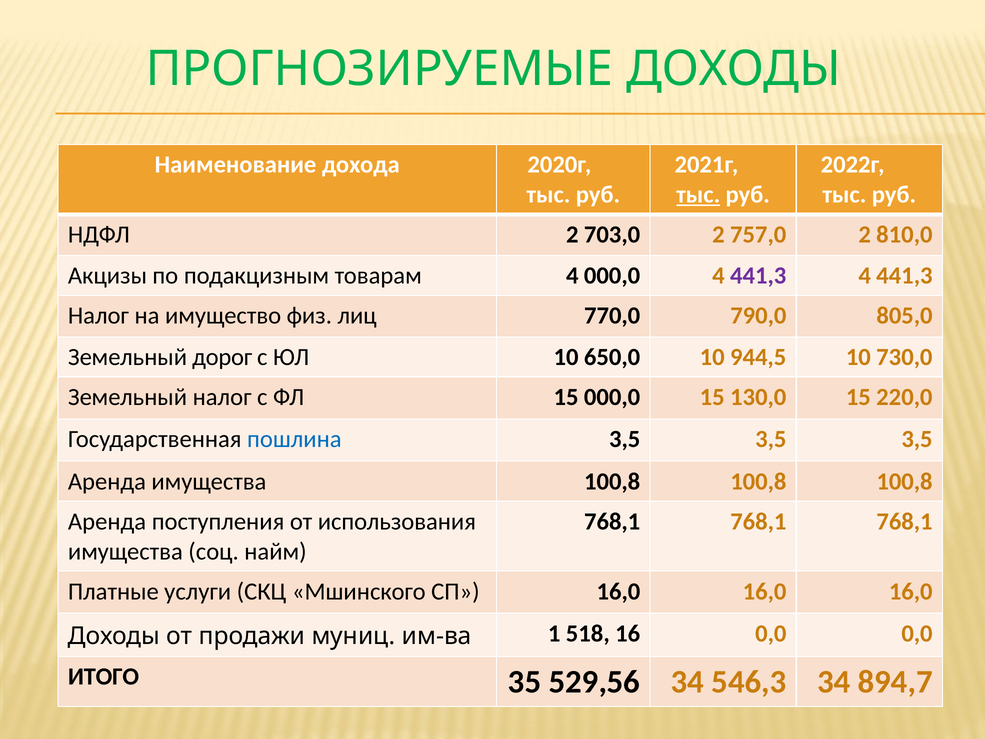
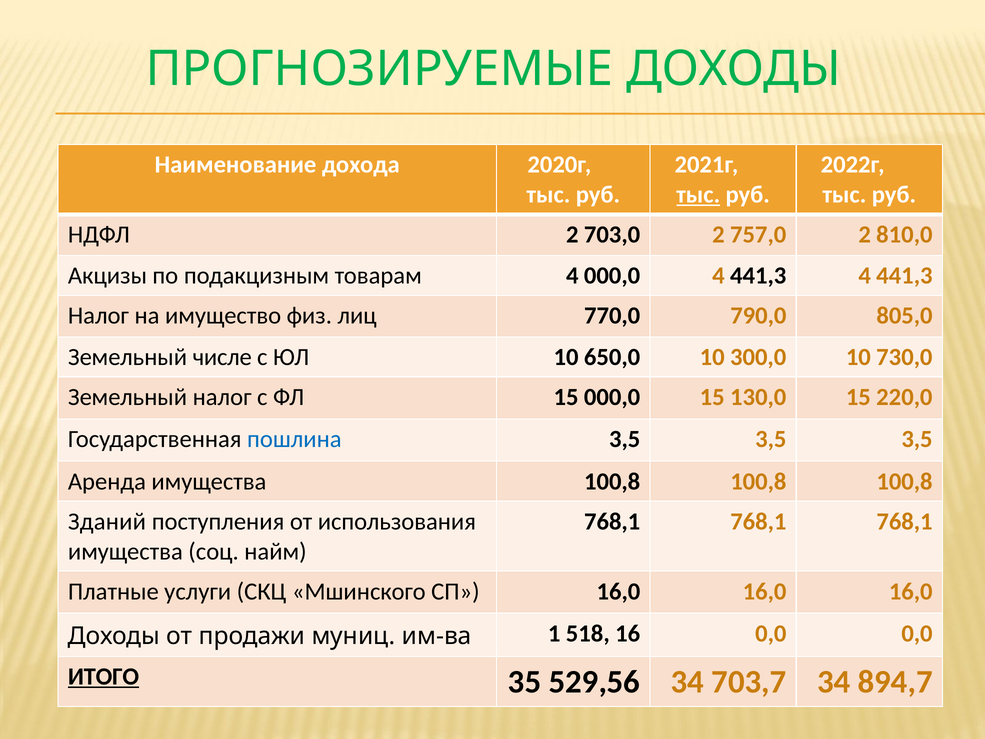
441,3 at (758, 276) colour: purple -> black
дорог: дорог -> числе
944,5: 944,5 -> 300,0
Аренда at (107, 521): Аренда -> Зданий
ИТОГО underline: none -> present
546,3: 546,3 -> 703,7
